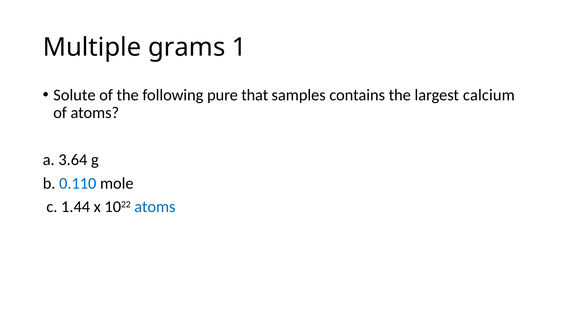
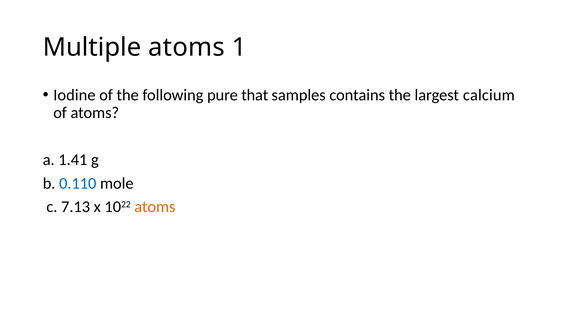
Multiple grams: grams -> atoms
Solute: Solute -> Iodine
3.64: 3.64 -> 1.41
1.44: 1.44 -> 7.13
atoms at (155, 207) colour: blue -> orange
